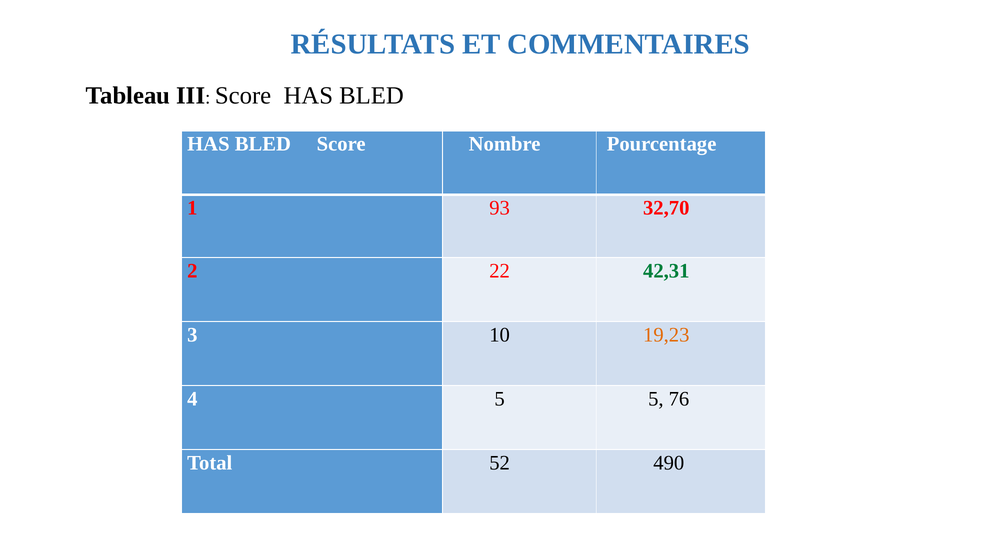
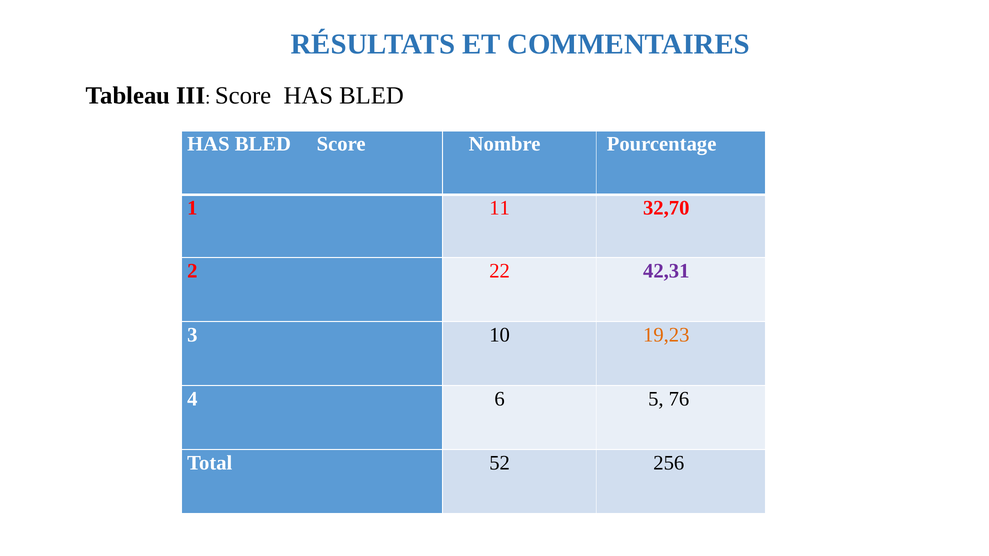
93: 93 -> 11
42,31 colour: green -> purple
4 5: 5 -> 6
490: 490 -> 256
